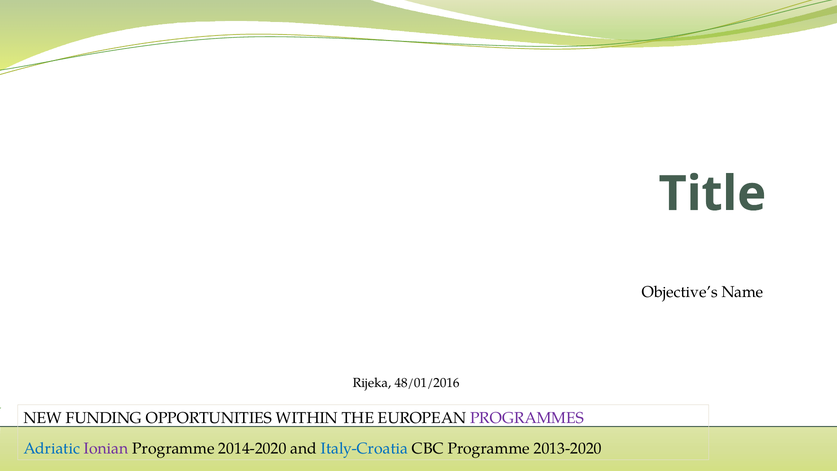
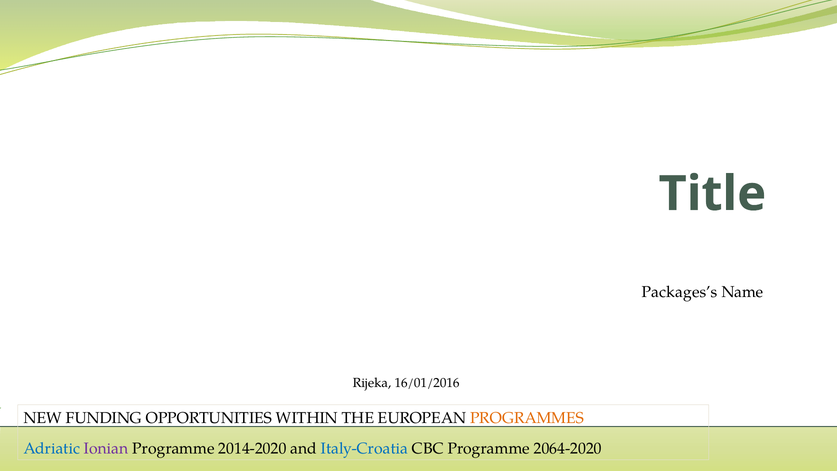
Objective’s: Objective’s -> Packages’s
48/01/2016: 48/01/2016 -> 16/01/2016
PROGRAMMES colour: purple -> orange
2013-2020: 2013-2020 -> 2064-2020
